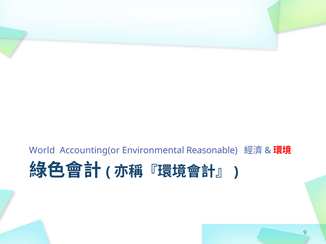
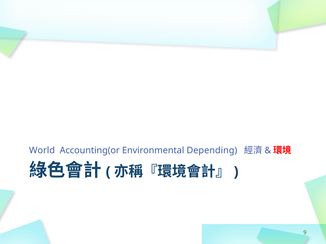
Reasonable: Reasonable -> Depending
